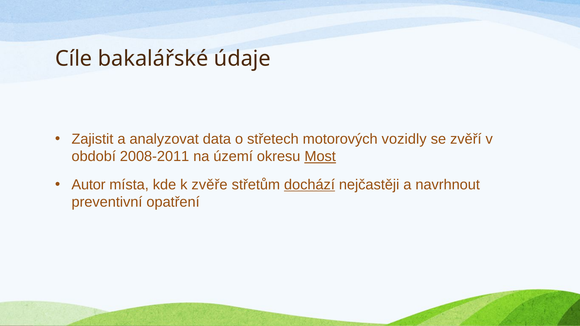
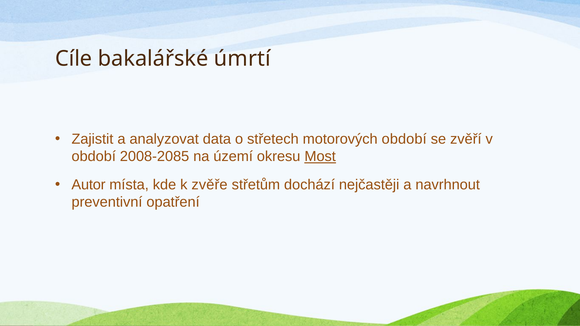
údaje: údaje -> úmrtí
motorových vozidly: vozidly -> období
2008-2011: 2008-2011 -> 2008-2085
dochází underline: present -> none
